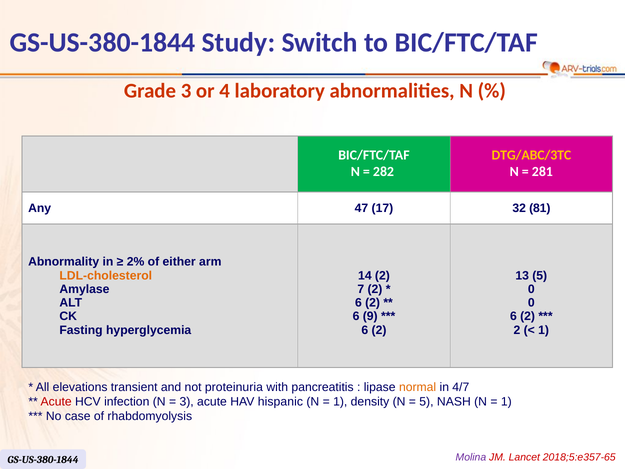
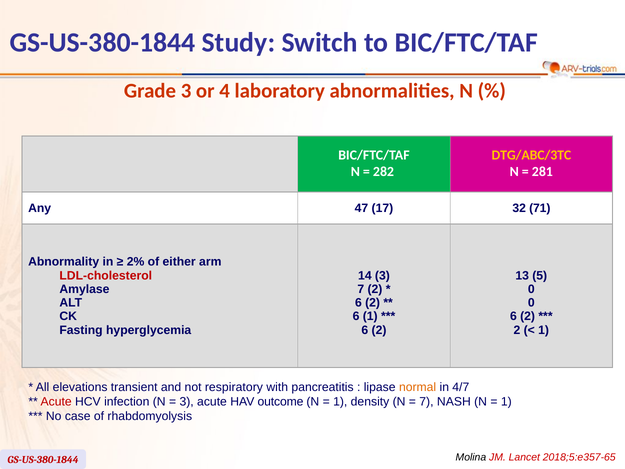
81: 81 -> 71
LDL-cholesterol colour: orange -> red
14 2: 2 -> 3
6 9: 9 -> 1
proteinuria: proteinuria -> respiratory
hispanic: hispanic -> outcome
5 at (426, 402): 5 -> 7
Molina colour: purple -> black
GS-US-380-1844 at (43, 460) colour: black -> red
